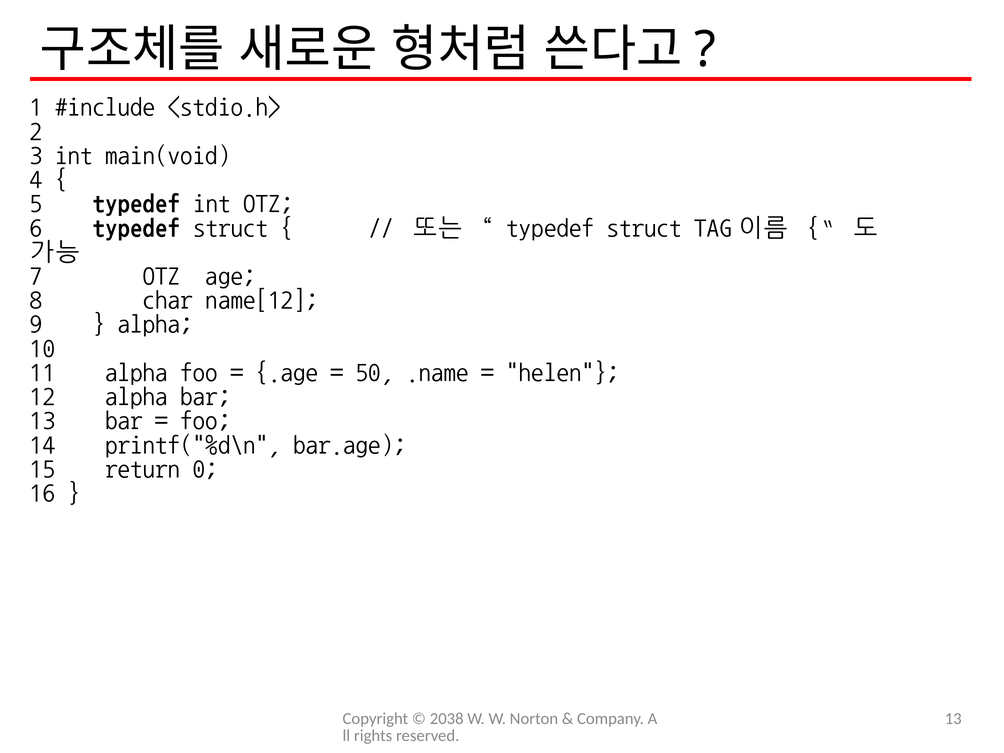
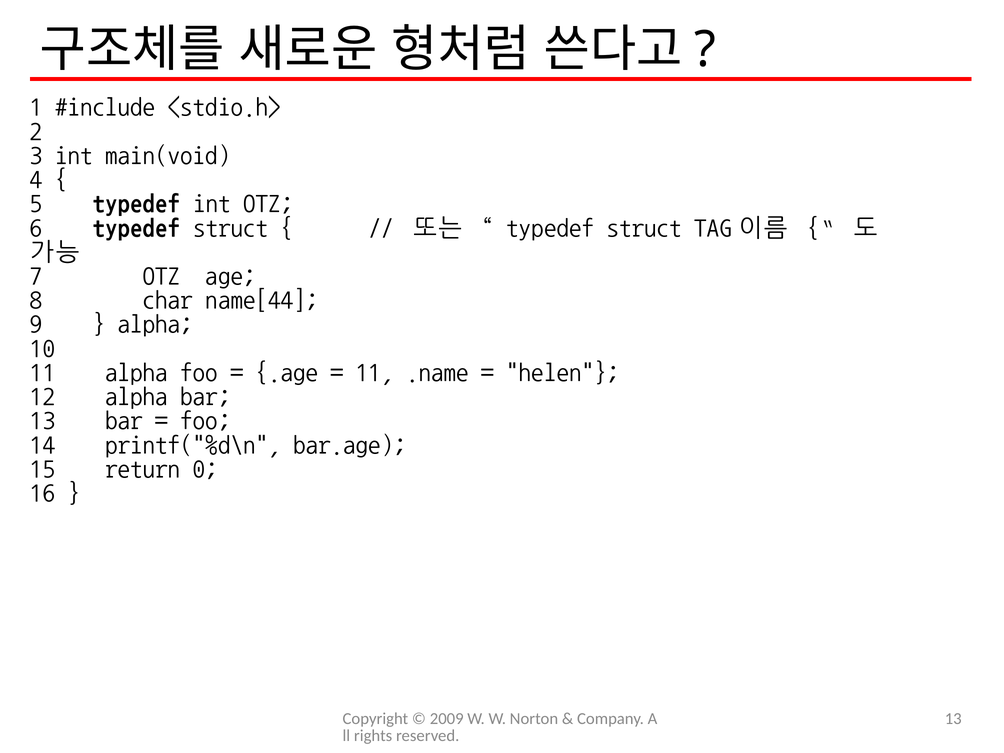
name[12: name[12 -> name[44
50 at (375, 372): 50 -> 11
2038: 2038 -> 2009
